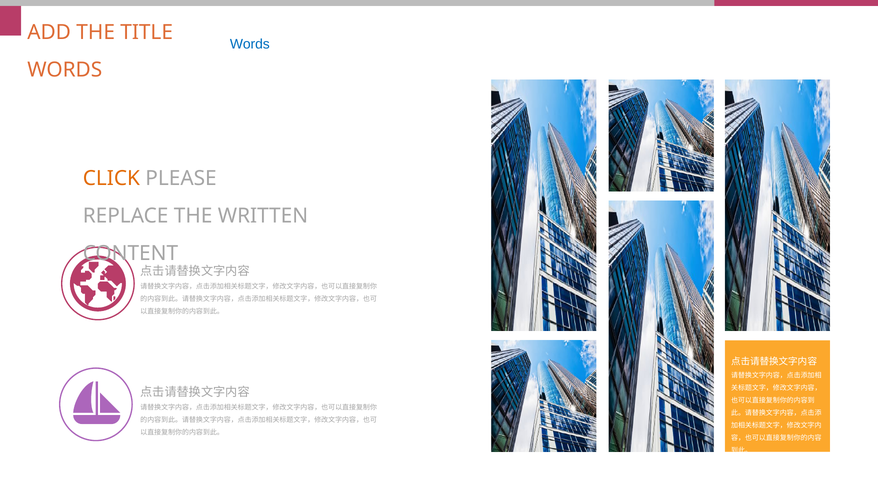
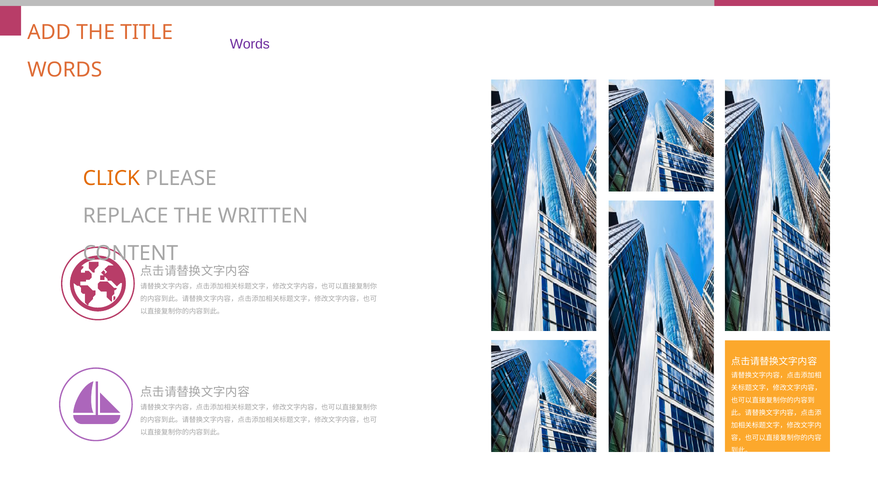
Words at (250, 44) colour: blue -> purple
